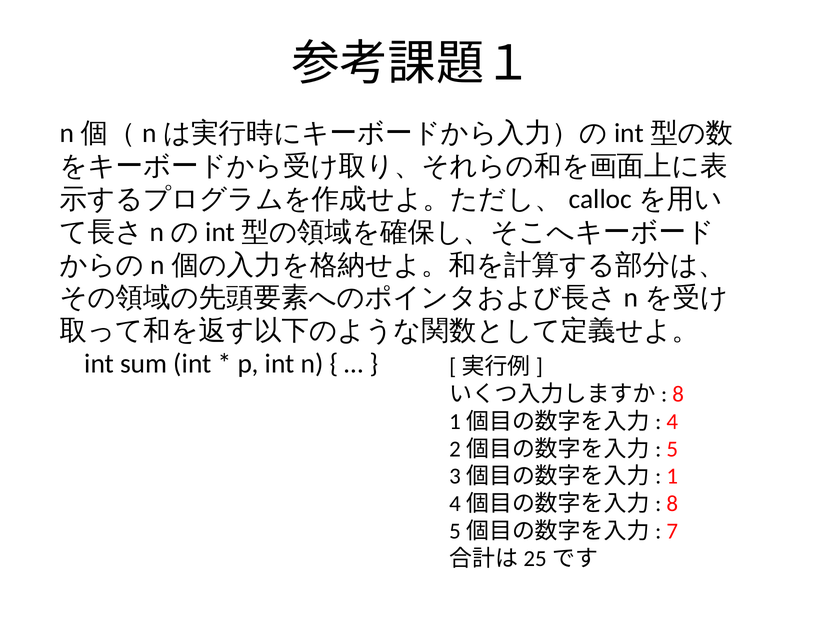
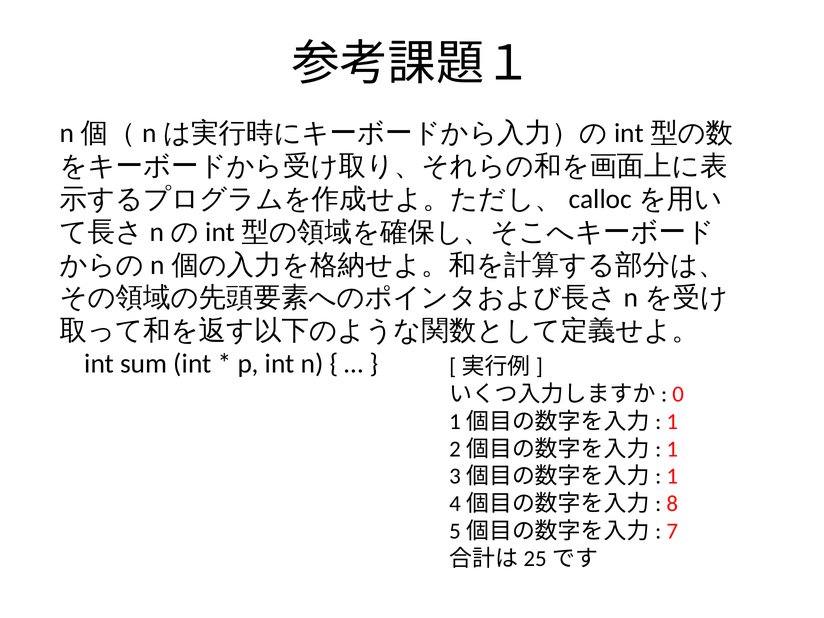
8 at (678, 394): 8 -> 0
4 at (672, 421): 4 -> 1
5 at (672, 449): 5 -> 1
